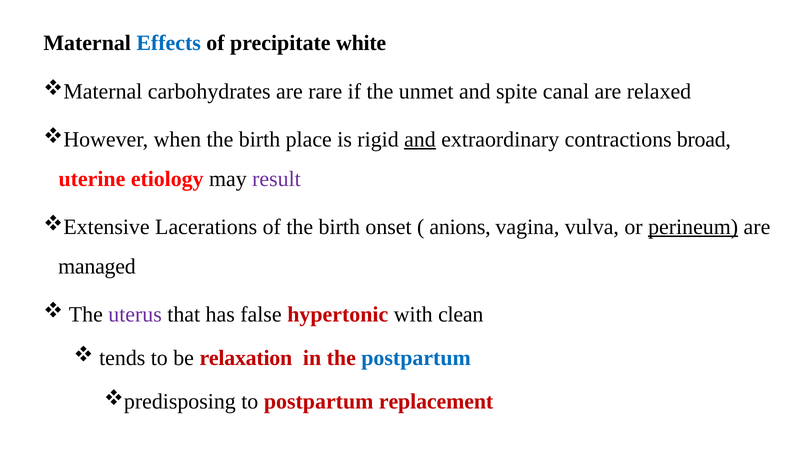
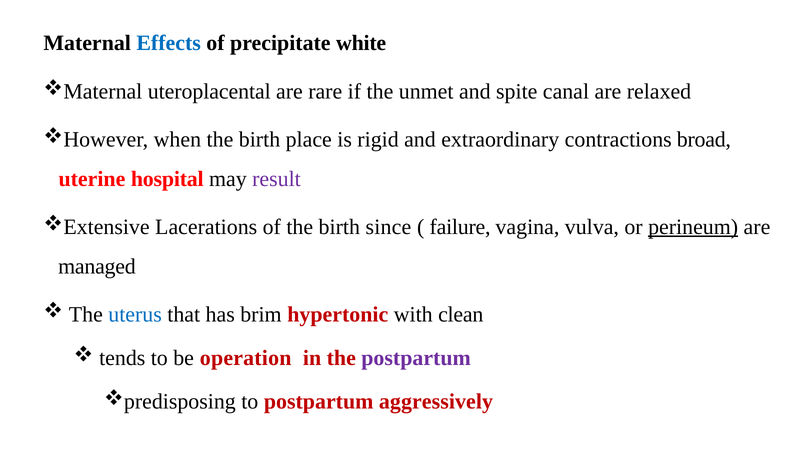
carbohydrates: carbohydrates -> uteroplacental
and at (420, 139) underline: present -> none
etiology: etiology -> hospital
onset: onset -> since
anions: anions -> failure
uterus colour: purple -> blue
false: false -> brim
relaxation: relaxation -> operation
postpartum at (416, 358) colour: blue -> purple
replacement: replacement -> aggressively
